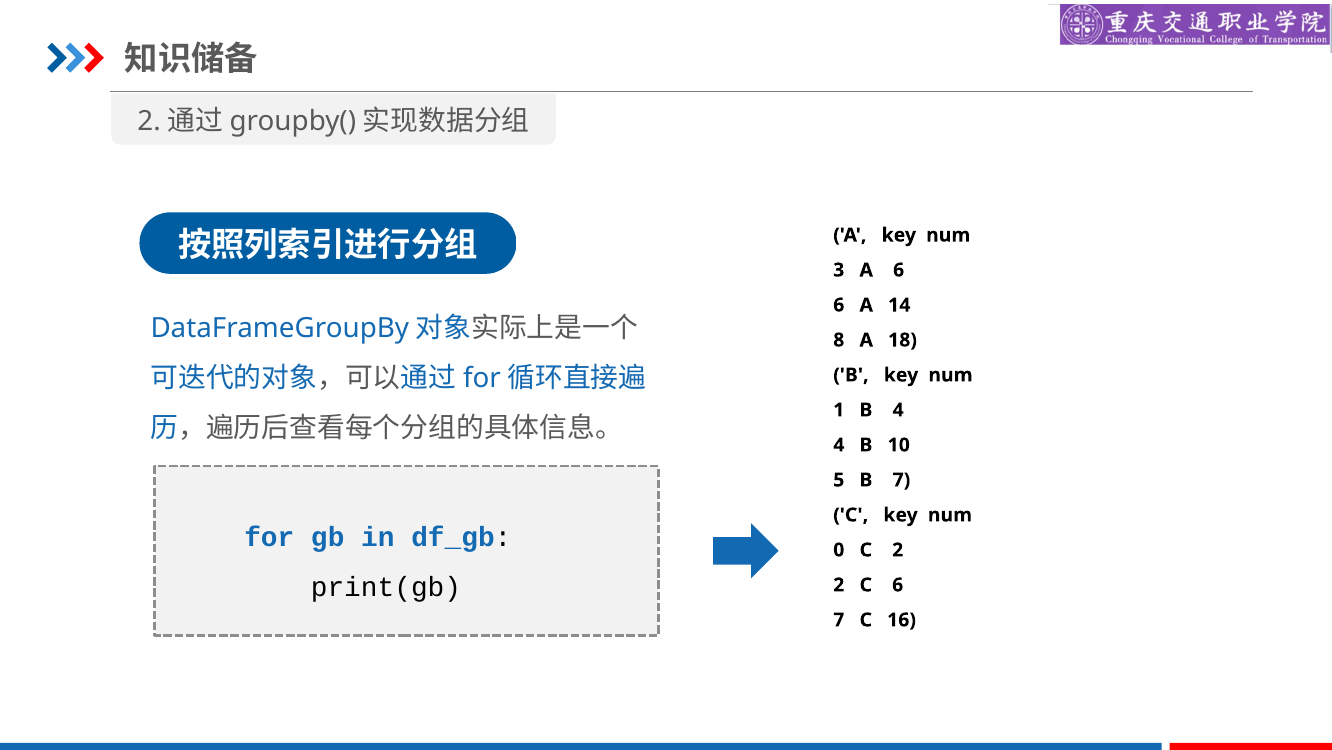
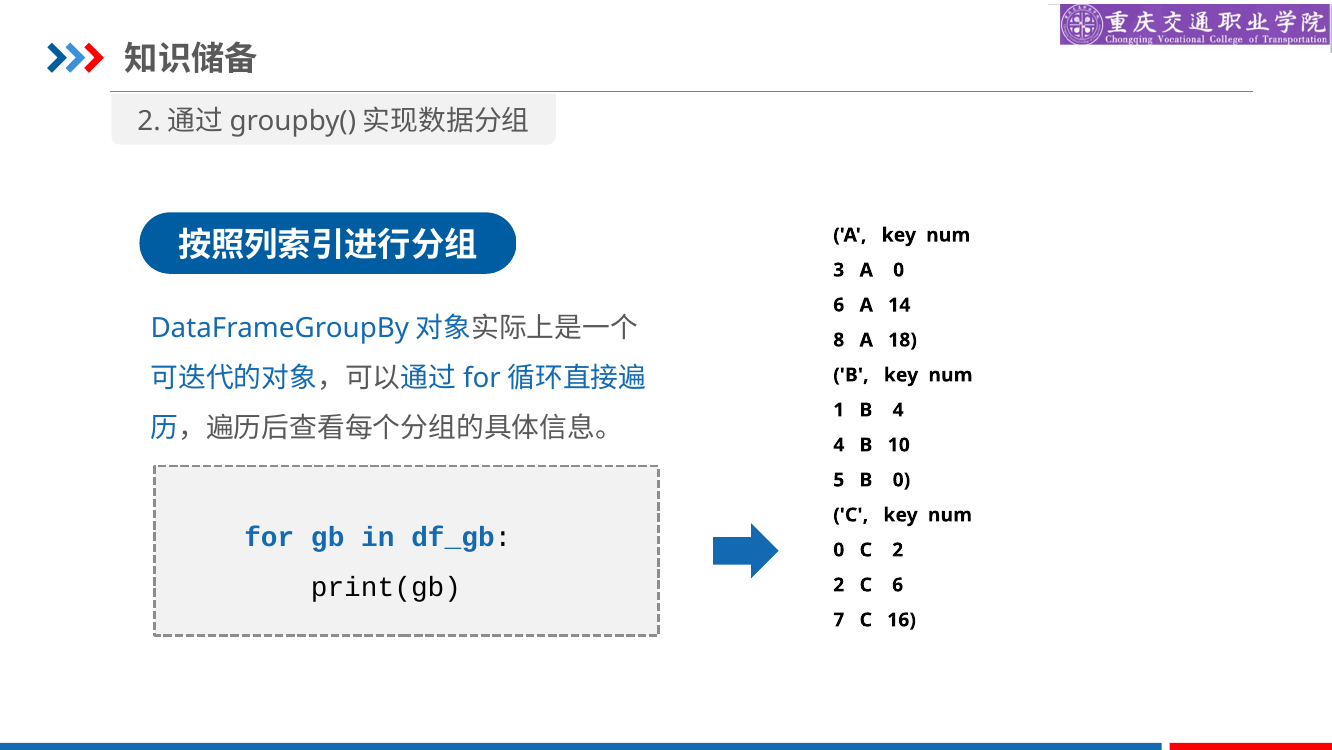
A 6: 6 -> 0
B 7: 7 -> 0
